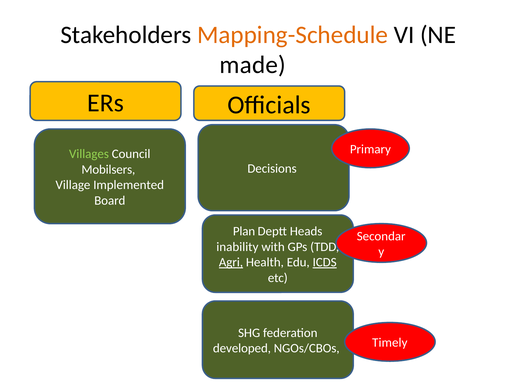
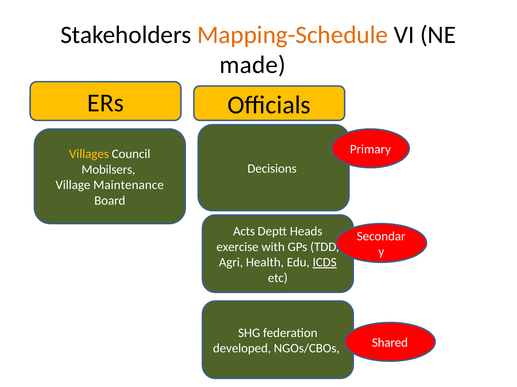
Villages colour: light green -> yellow
Implemented: Implemented -> Maintenance
Plan: Plan -> Acts
inability: inability -> exercise
Agri underline: present -> none
Timely: Timely -> Shared
